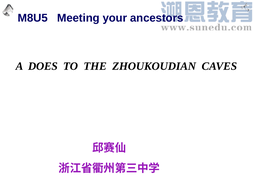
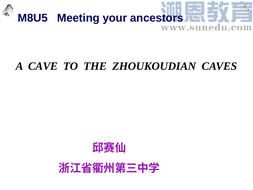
DOES: DOES -> CAVE
